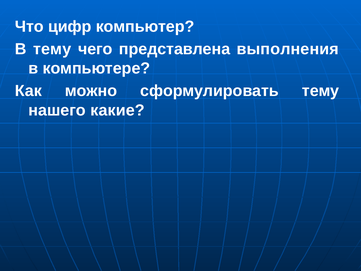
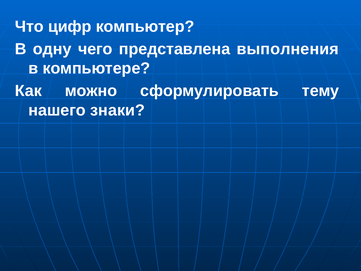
В тему: тему -> одну
какие: какие -> знаки
